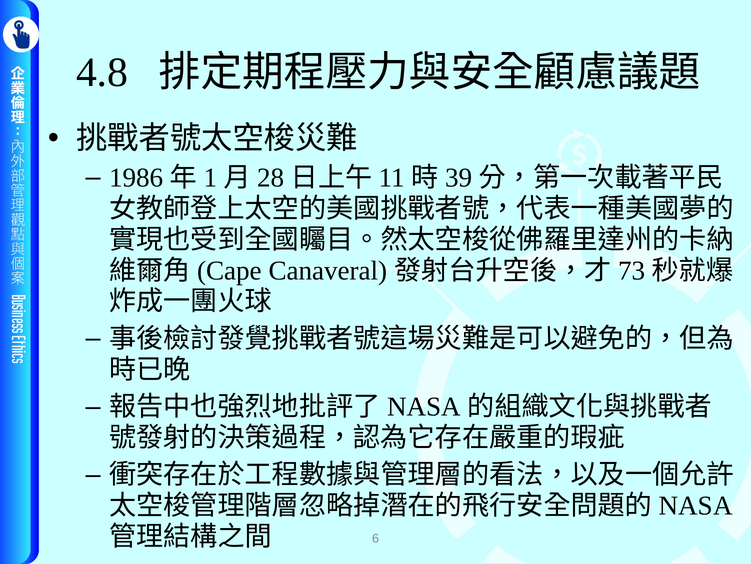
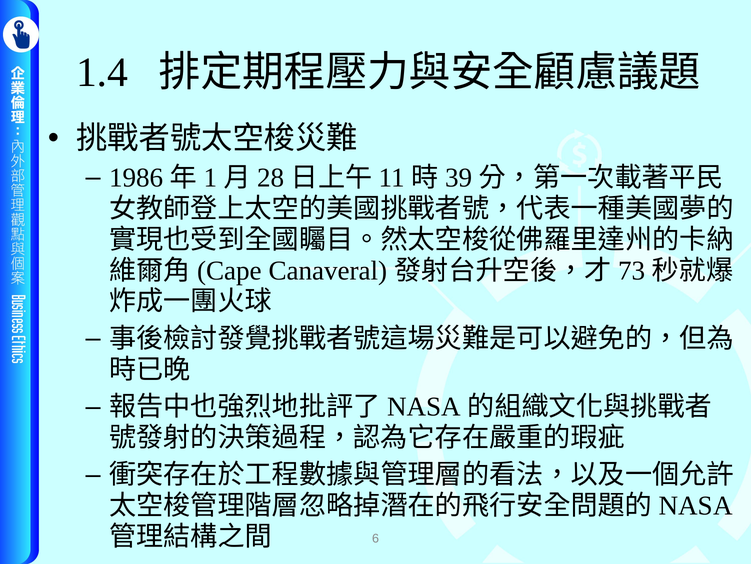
4.8: 4.8 -> 1.4
